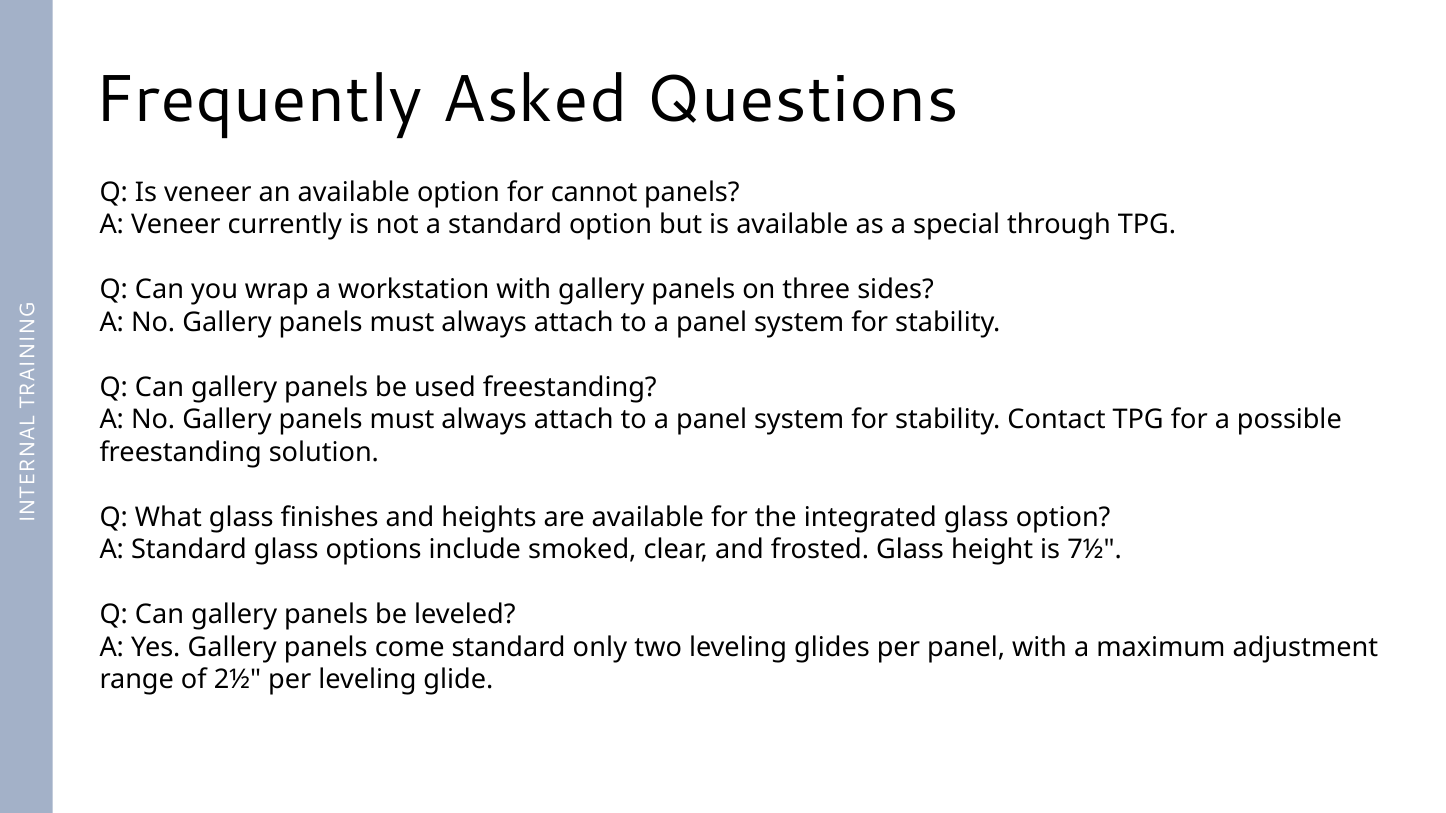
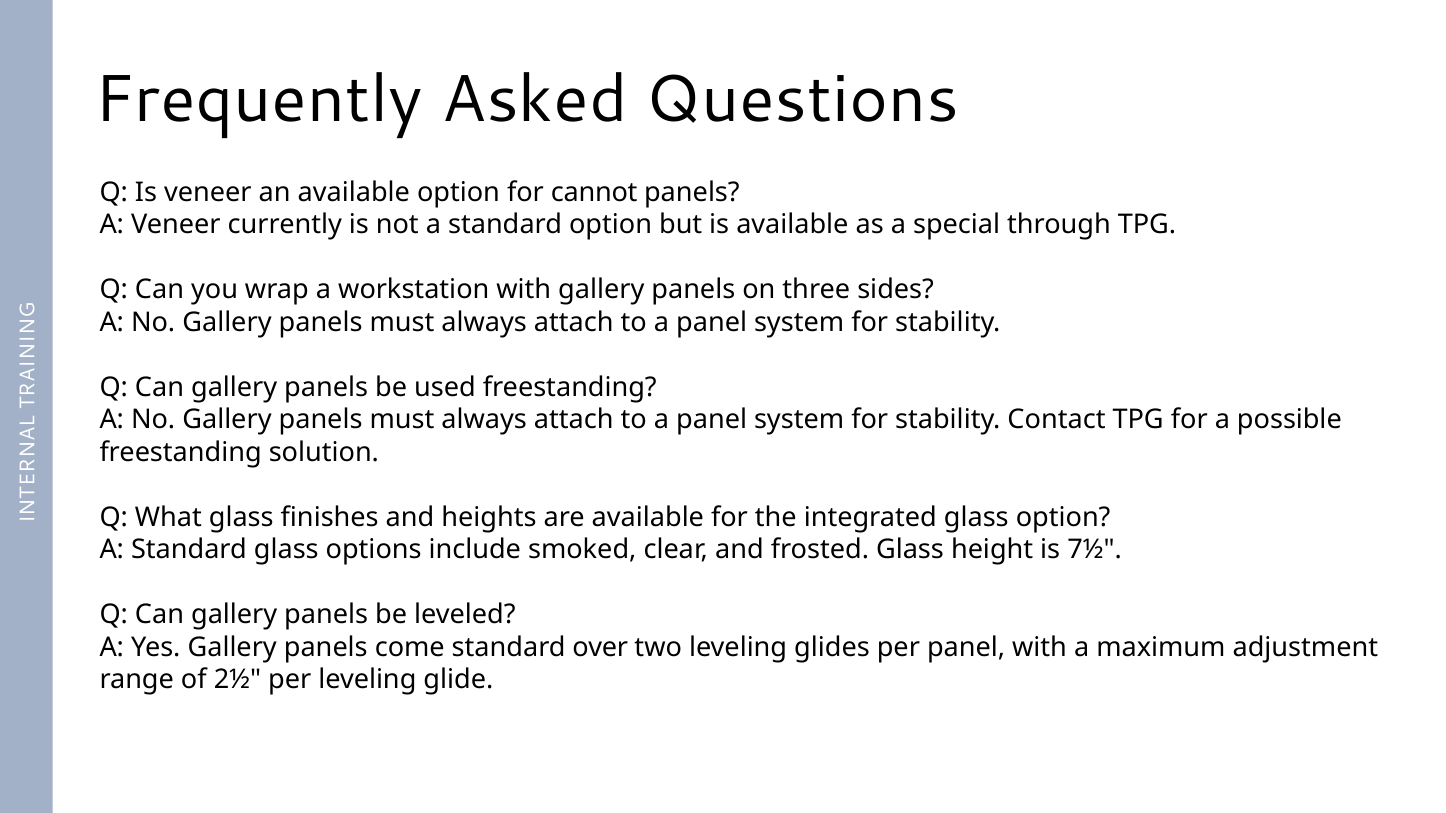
only: only -> over
